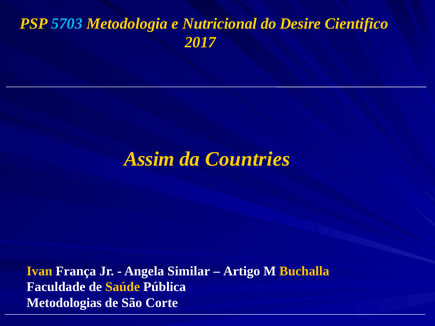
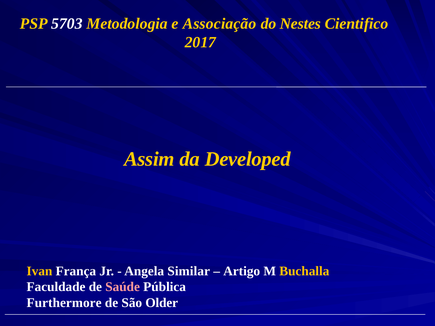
5703 colour: light blue -> white
Nutricional: Nutricional -> Associação
Desire: Desire -> Nestes
Countries: Countries -> Developed
Saúde colour: yellow -> pink
Metodologias: Metodologias -> Furthermore
Corte: Corte -> Older
